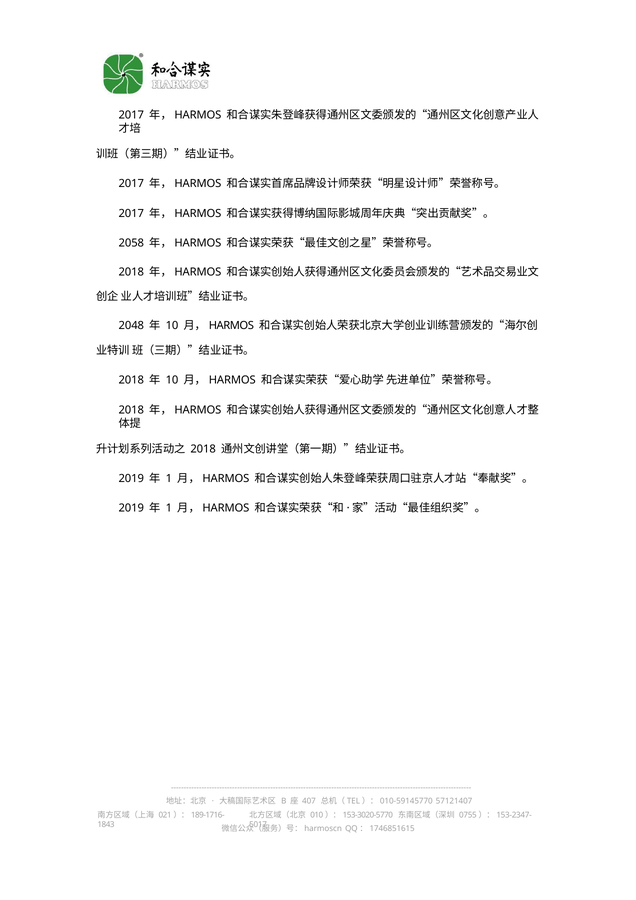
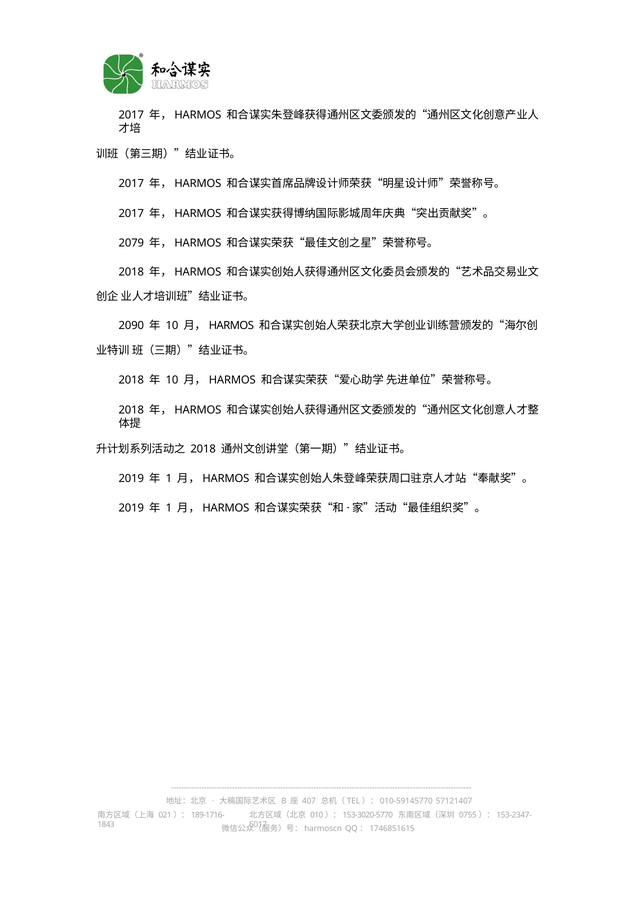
2058: 2058 -> 2079
2048: 2048 -> 2090
